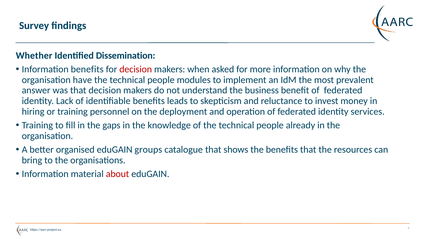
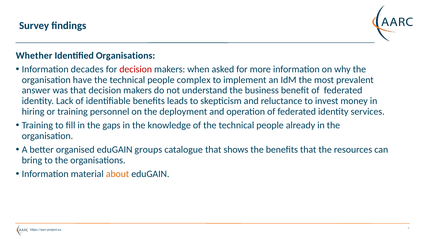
Identified Dissemination: Dissemination -> Organisations
Information benefits: benefits -> decades
modules: modules -> complex
about colour: red -> orange
